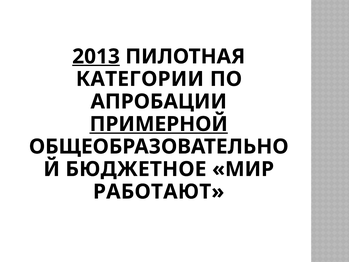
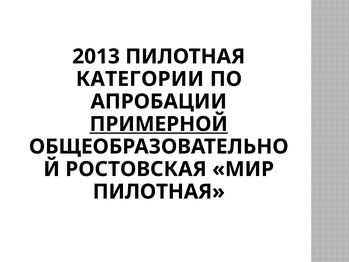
2013 underline: present -> none
БЮДЖЕТНОЕ: БЮДЖЕТНОЕ -> РОСТОВСКАЯ
РАБОТАЮТ at (159, 192): РАБОТАЮТ -> ПИЛОТНАЯ
